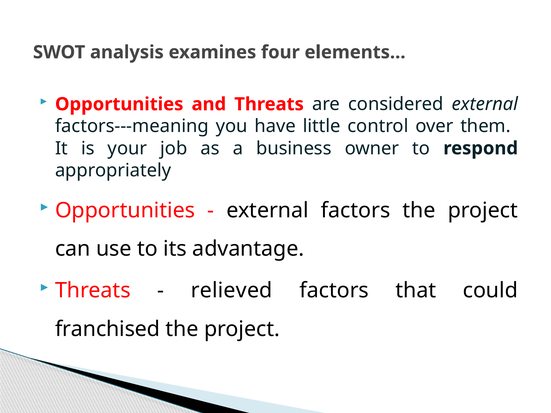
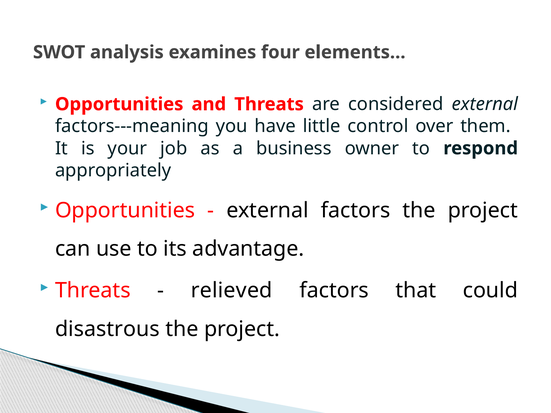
franchised: franchised -> disastrous
